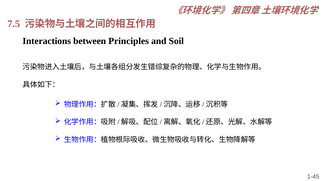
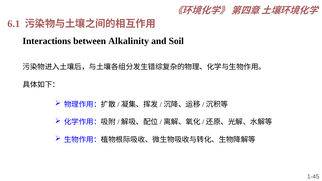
7.5: 7.5 -> 6.1
Principles: Principles -> Alkalinity
